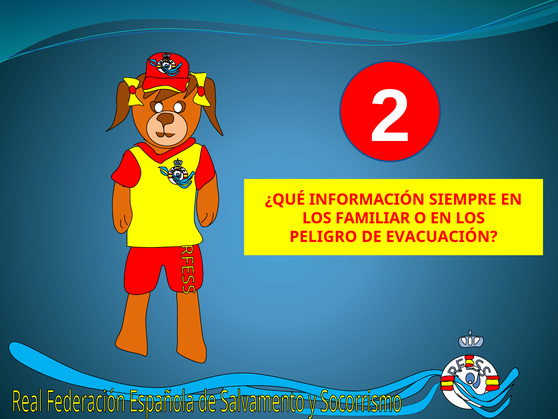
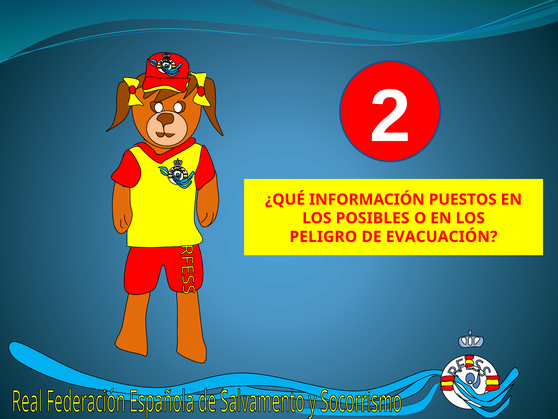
SIEMPRE: SIEMPRE -> PUESTOS
FAMILIAR: FAMILIAR -> POSIBLES
